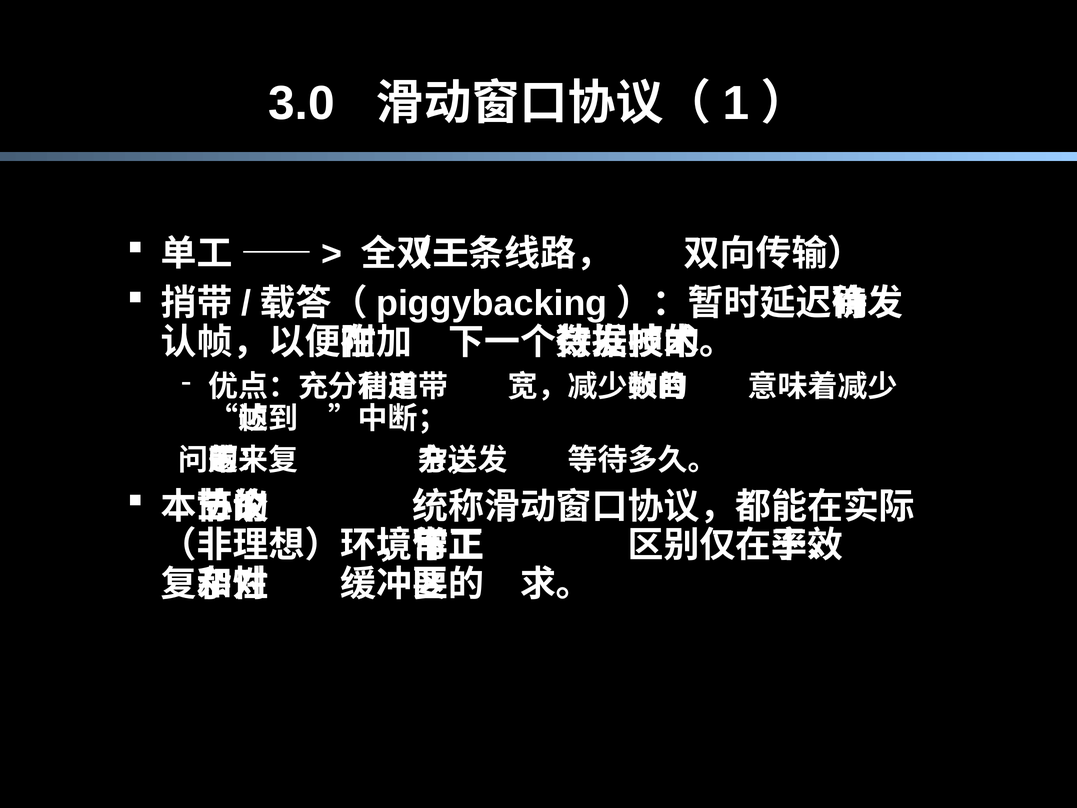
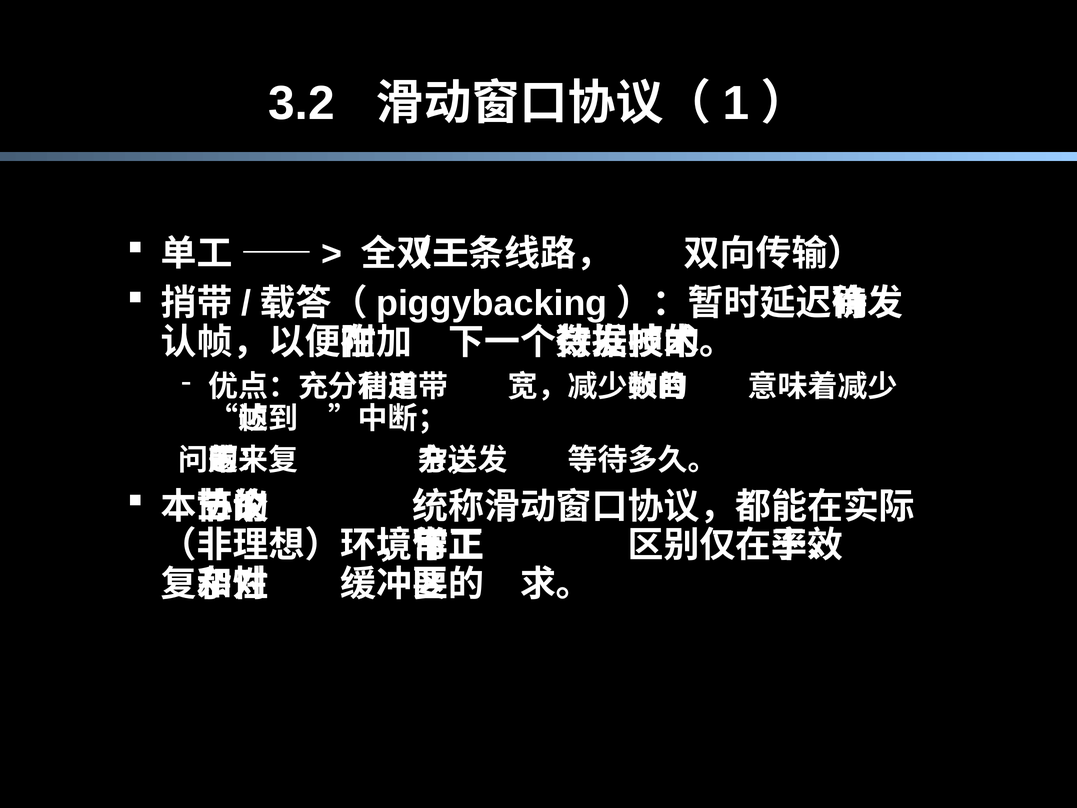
3.0: 3.0 -> 3.2
